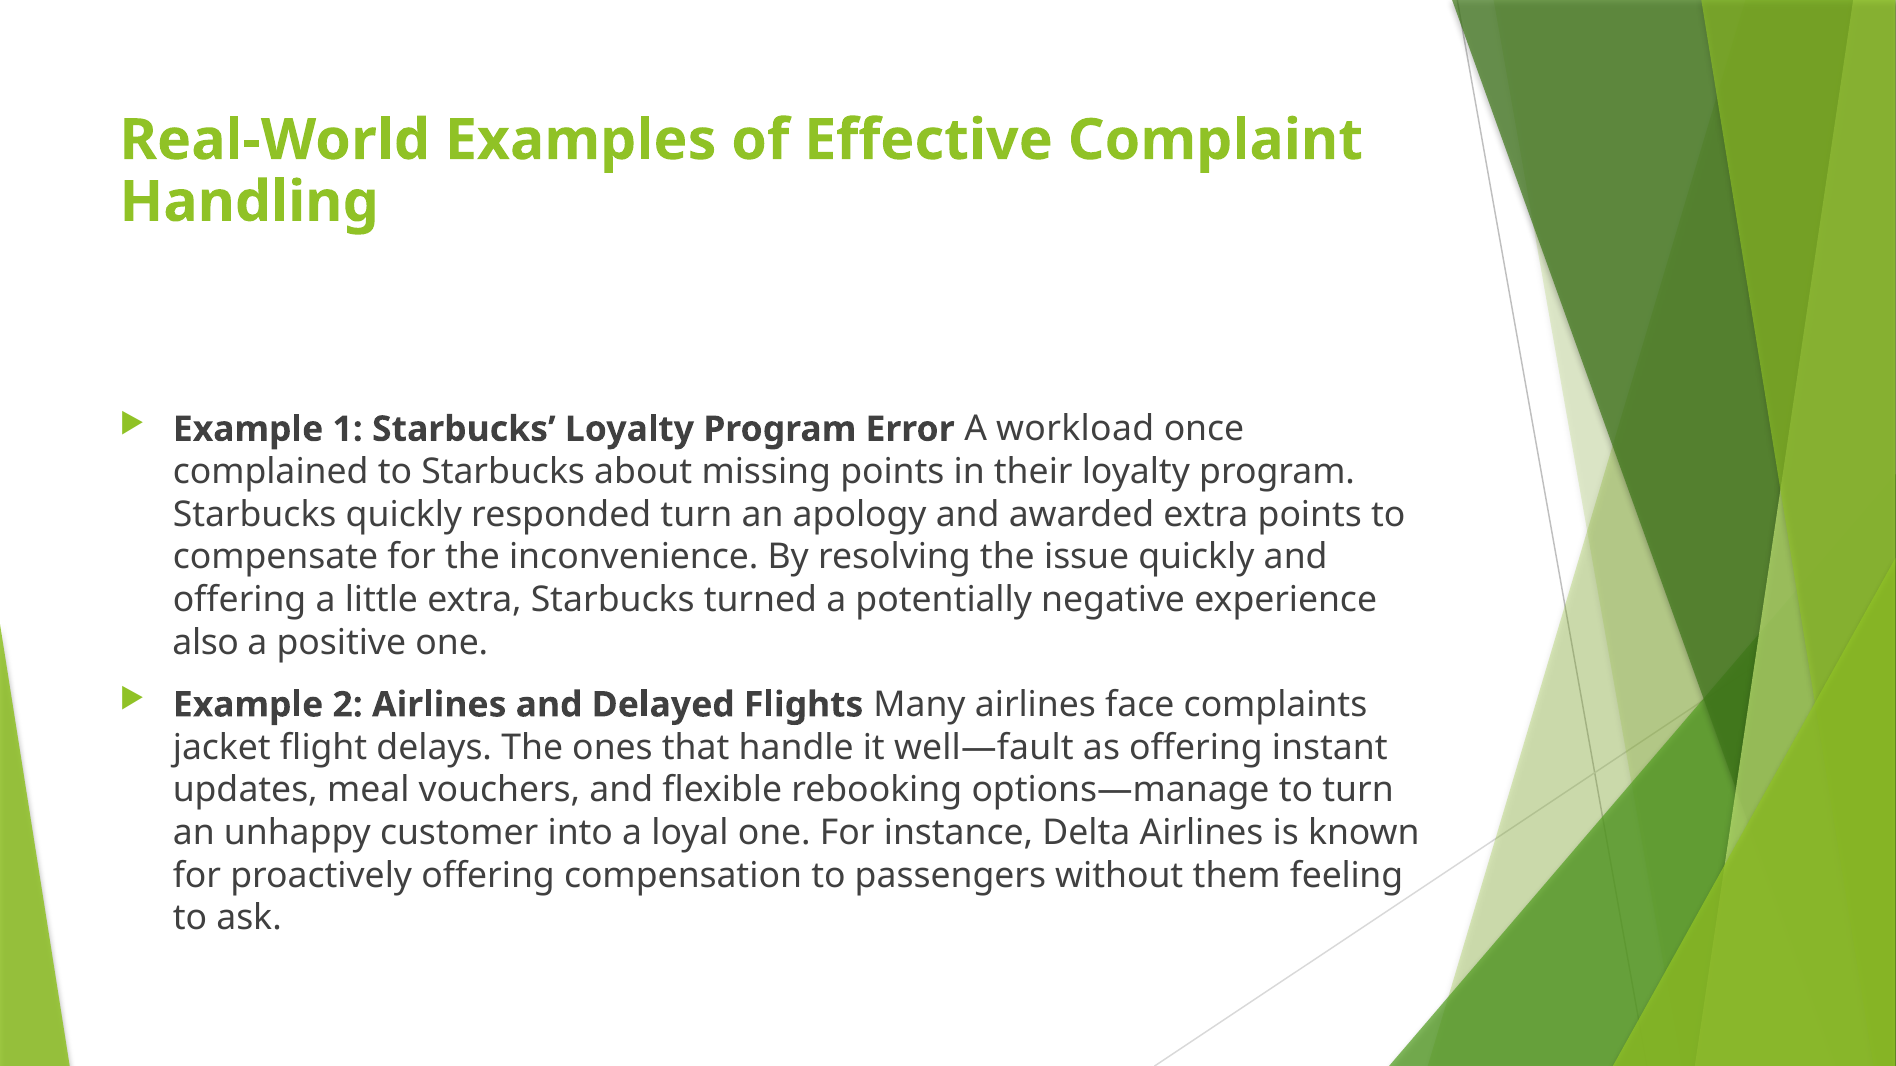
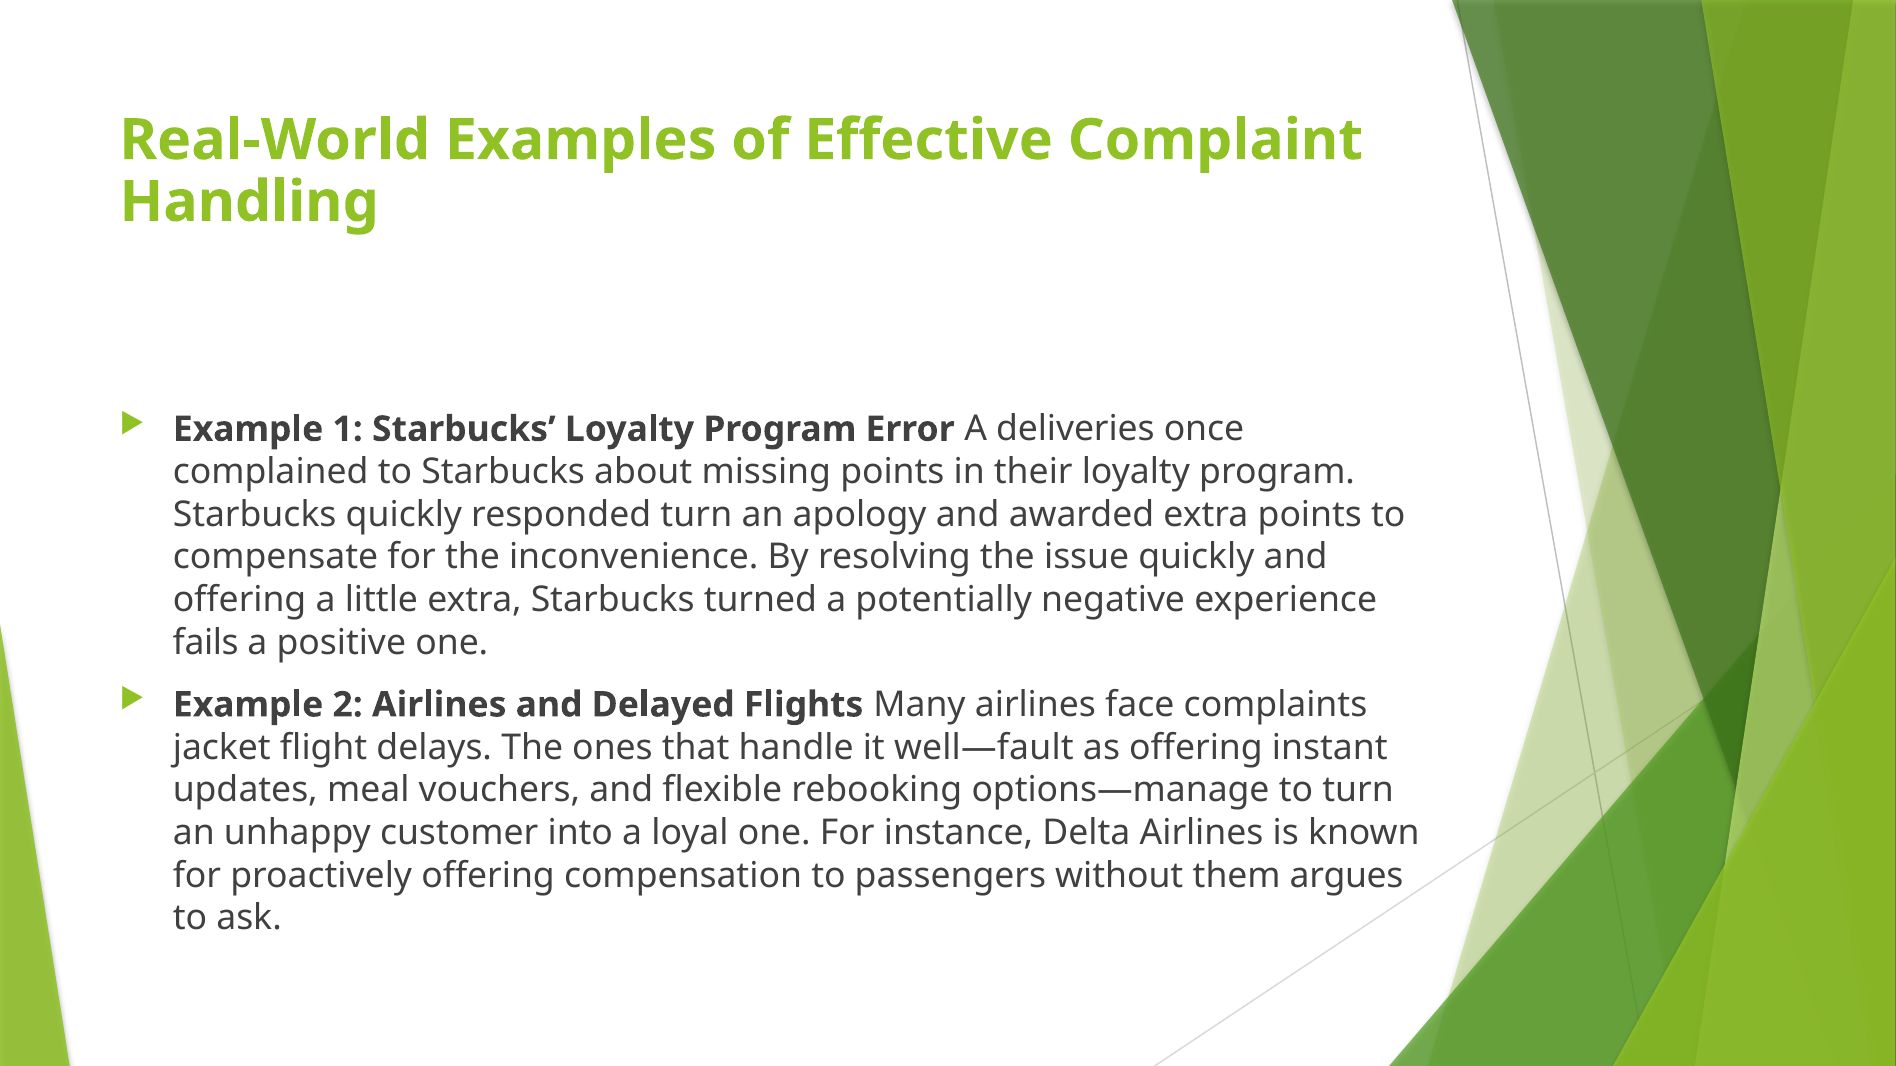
workload: workload -> deliveries
also: also -> fails
feeling: feeling -> argues
